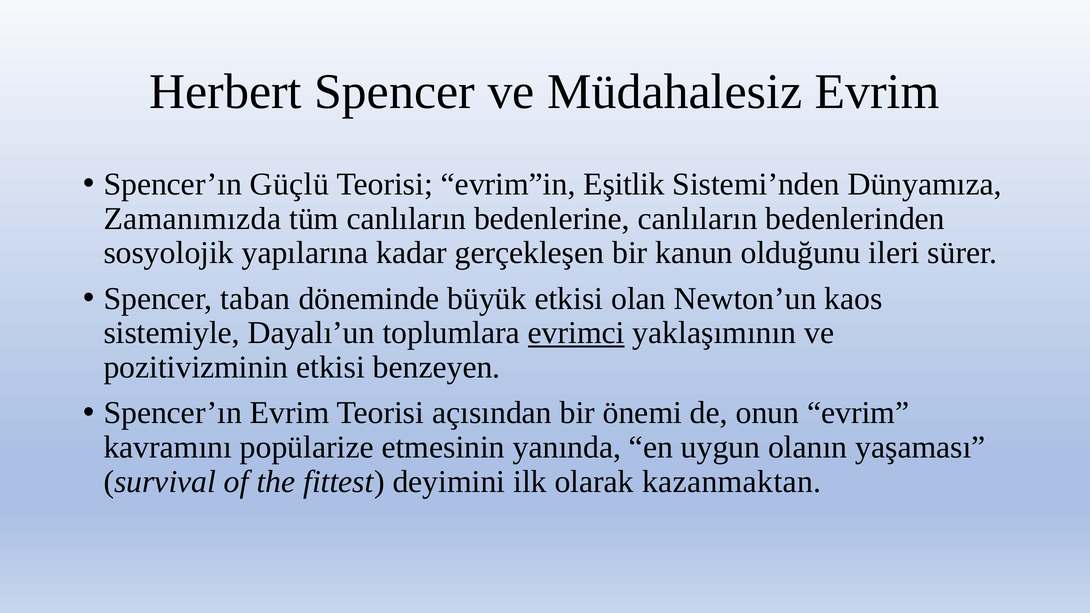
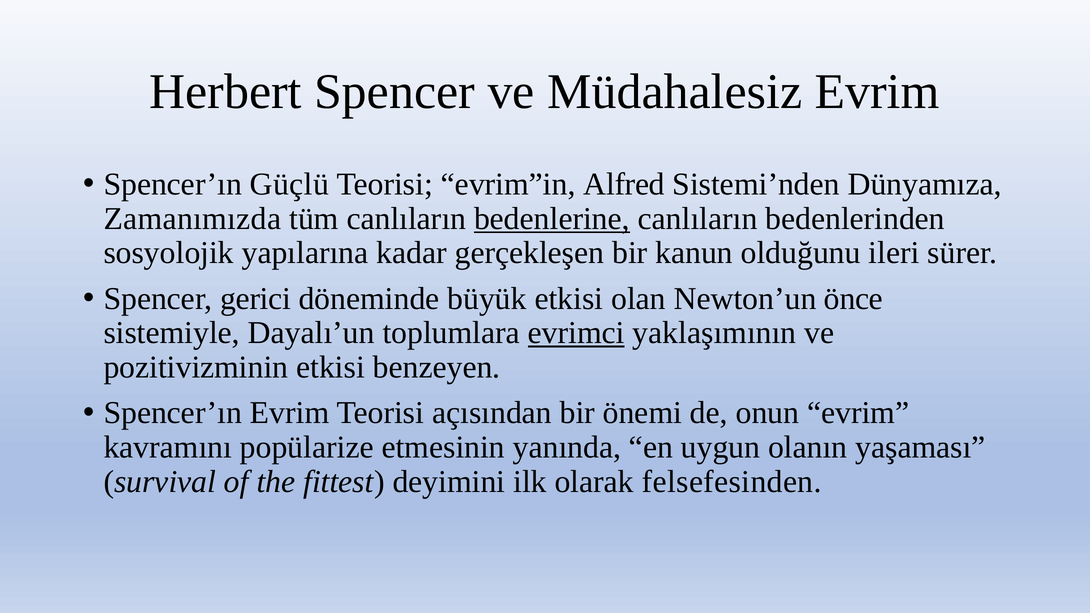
Eşitlik: Eşitlik -> Alfred
bedenlerine underline: none -> present
taban: taban -> gerici
kaos: kaos -> önce
kazanmaktan: kazanmaktan -> felsefesinden
